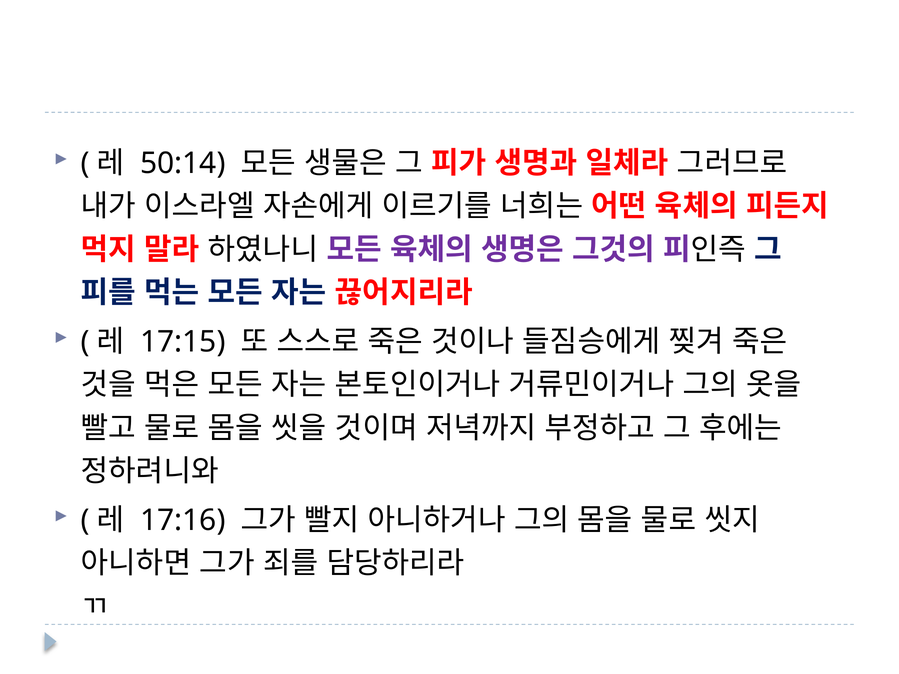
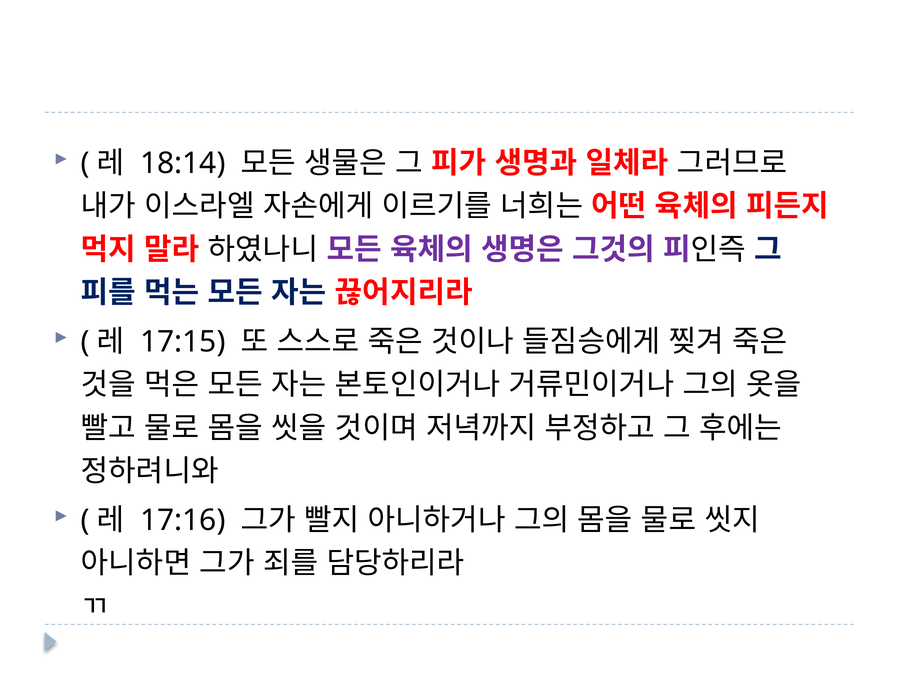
50:14: 50:14 -> 18:14
